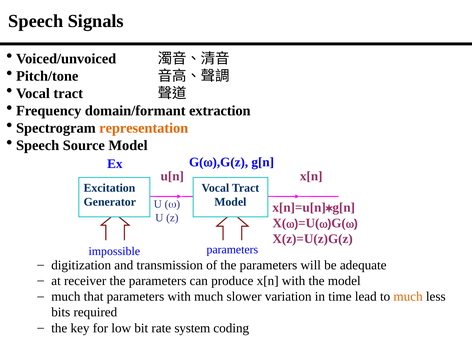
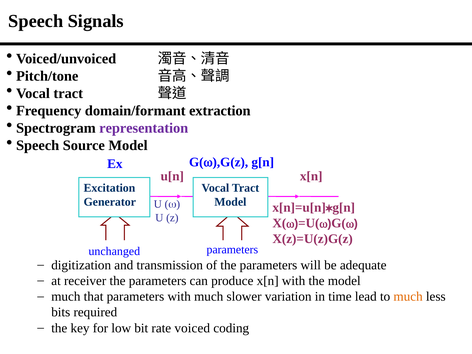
representation colour: orange -> purple
impossible: impossible -> unchanged
system: system -> voiced
